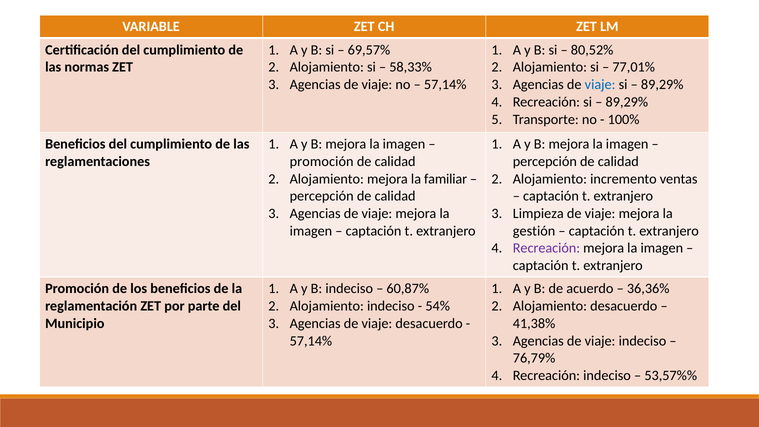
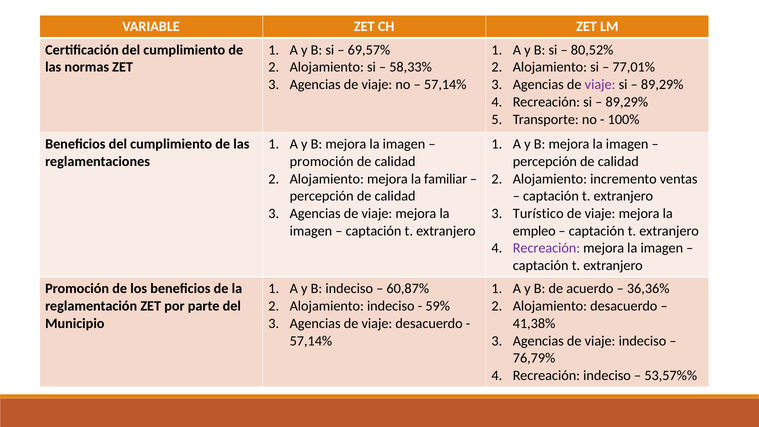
viaje at (600, 85) colour: blue -> purple
Limpieza: Limpieza -> Turístico
gestión: gestión -> empleo
54%: 54% -> 59%
